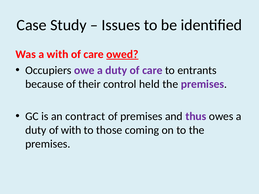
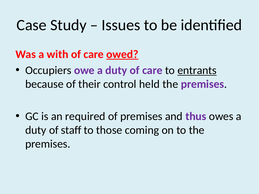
entrants underline: none -> present
contract: contract -> required
of with: with -> staff
